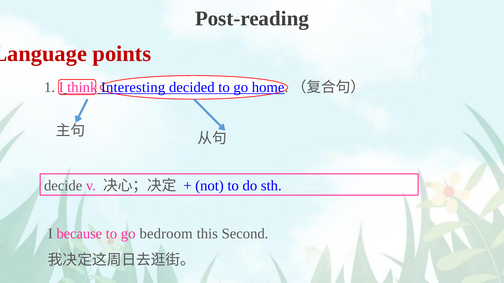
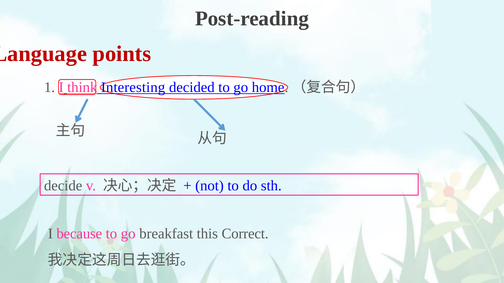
bedroom: bedroom -> breakfast
Second: Second -> Correct
